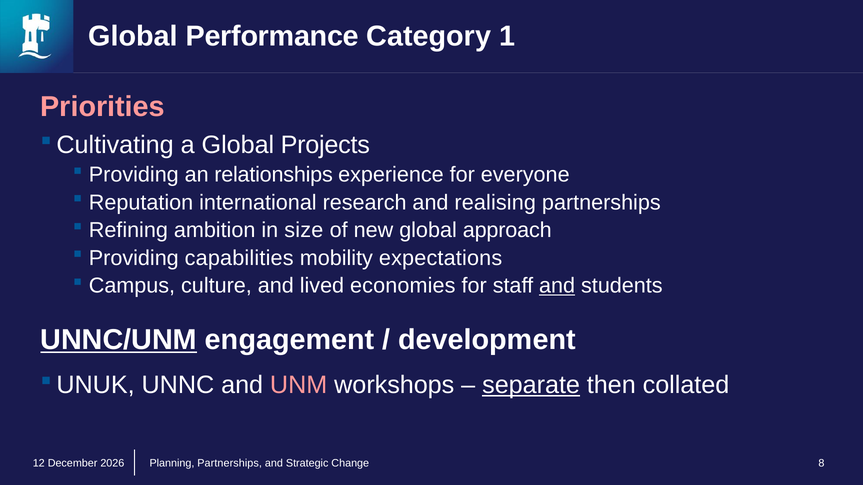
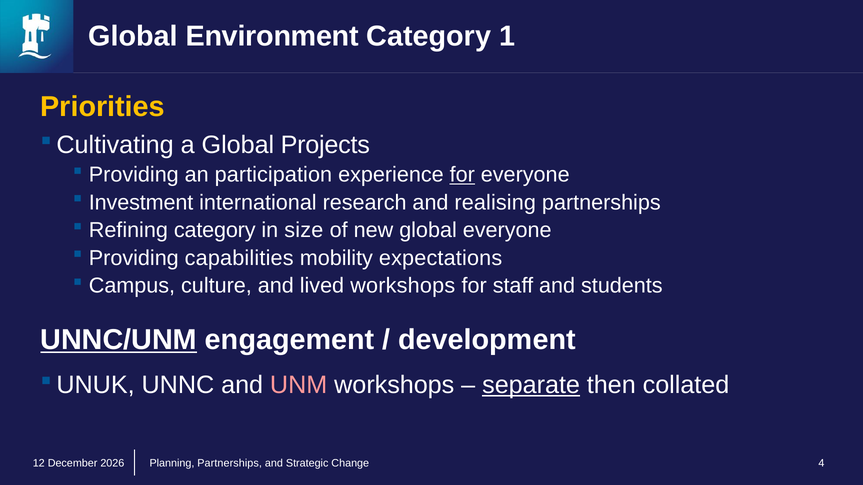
Performance: Performance -> Environment
Priorities colour: pink -> yellow
relationships: relationships -> participation
for at (462, 175) underline: none -> present
Reputation: Reputation -> Investment
Refining ambition: ambition -> category
global approach: approach -> everyone
lived economies: economies -> workshops
and at (557, 286) underline: present -> none
8: 8 -> 4
